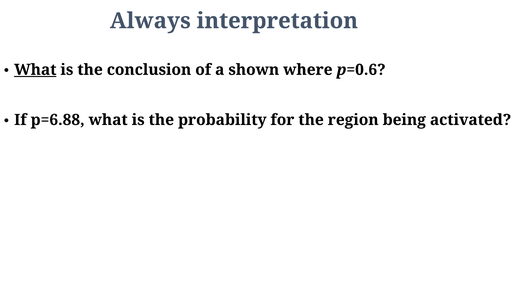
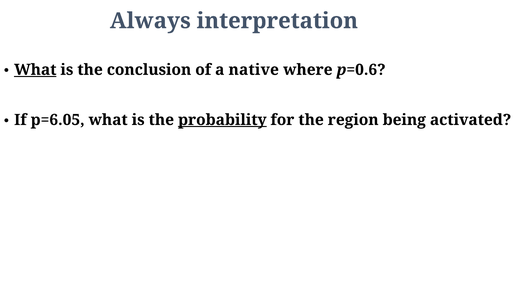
shown: shown -> native
p=6.88: p=6.88 -> p=6.05
probability underline: none -> present
